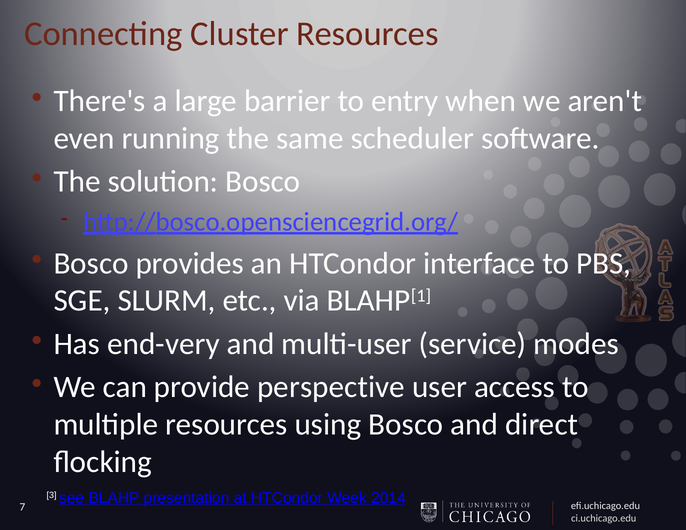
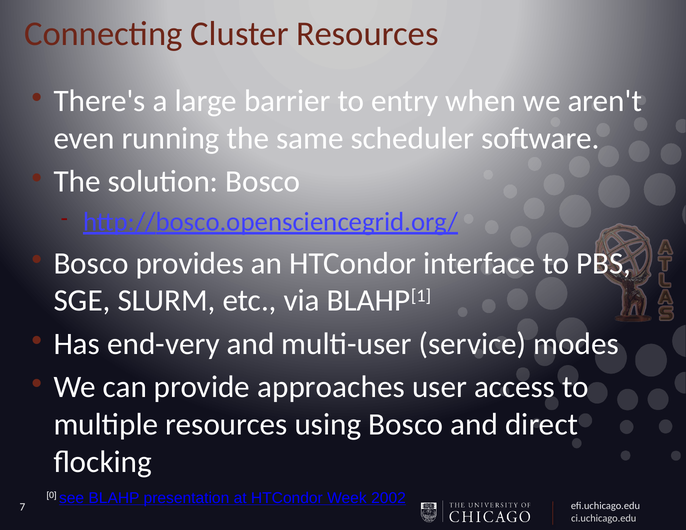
perspective: perspective -> approaches
3: 3 -> 0
2014: 2014 -> 2002
